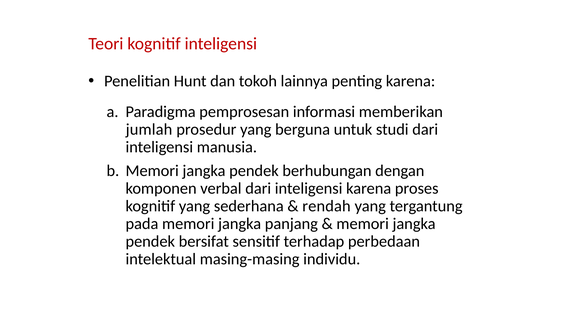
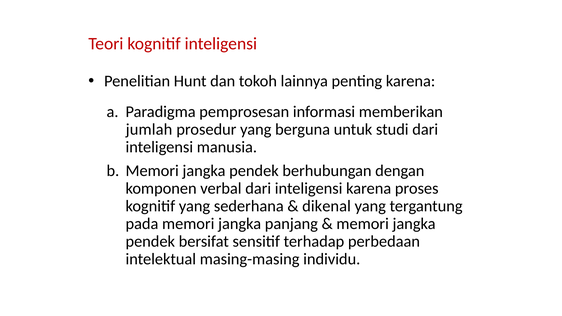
rendah: rendah -> dikenal
